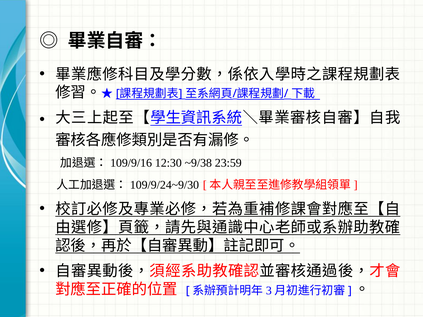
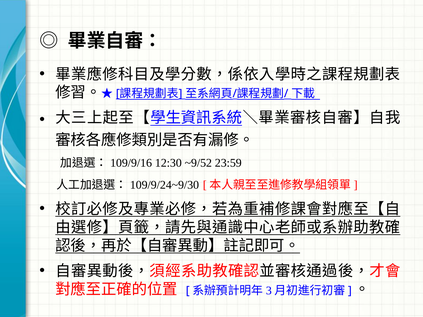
~9/38: ~9/38 -> ~9/52
